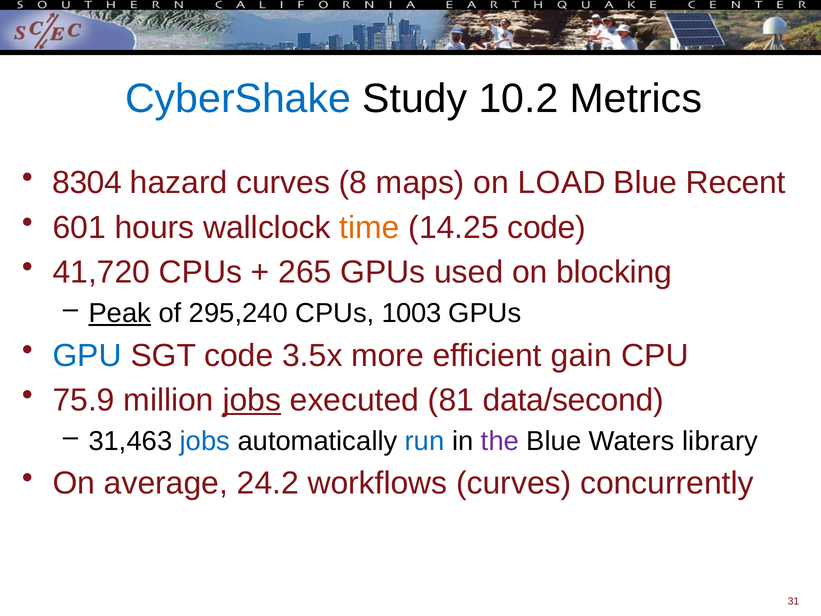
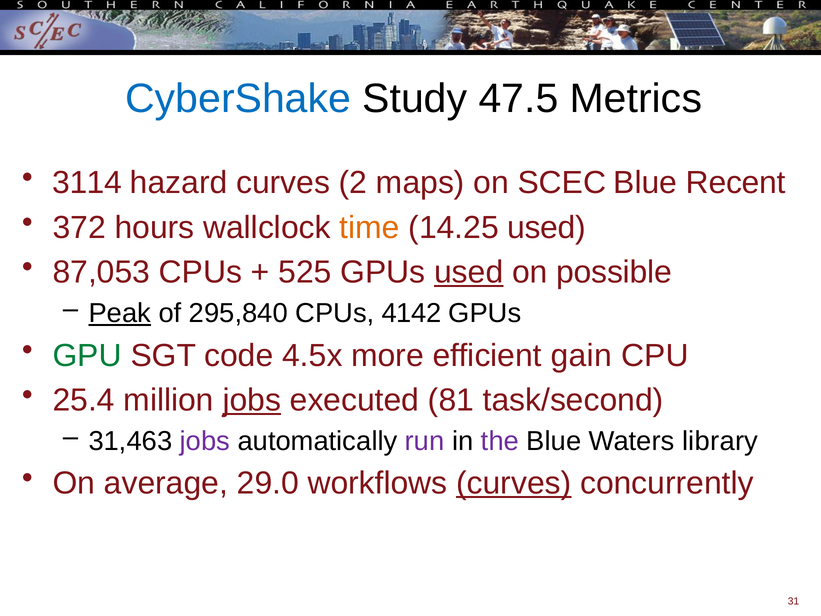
10.2: 10.2 -> 47.5
8304: 8304 -> 3114
8: 8 -> 2
LOAD: LOAD -> SCEC
601: 601 -> 372
14.25 code: code -> used
41,720: 41,720 -> 87,053
265: 265 -> 525
used at (469, 272) underline: none -> present
blocking: blocking -> possible
295,240: 295,240 -> 295,840
1003: 1003 -> 4142
GPU colour: blue -> green
3.5x: 3.5x -> 4.5x
75.9: 75.9 -> 25.4
data/second: data/second -> task/second
jobs at (205, 441) colour: blue -> purple
run colour: blue -> purple
24.2: 24.2 -> 29.0
curves at (514, 483) underline: none -> present
